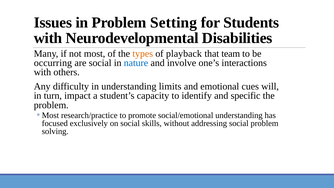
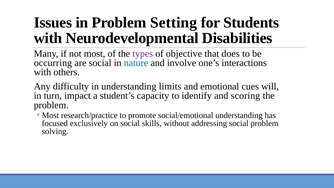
types colour: orange -> purple
playback: playback -> objective
team: team -> does
specific: specific -> scoring
